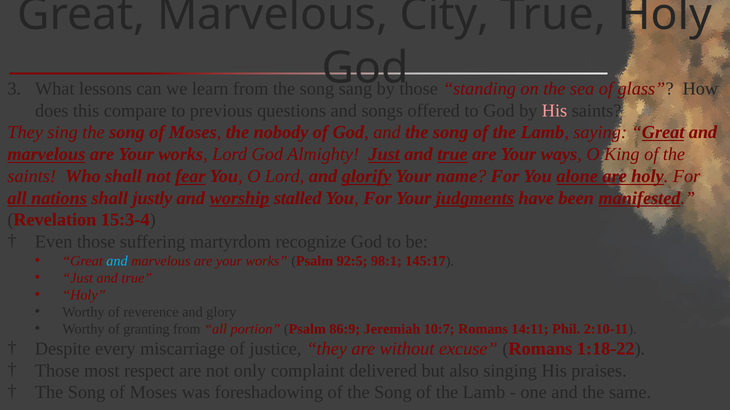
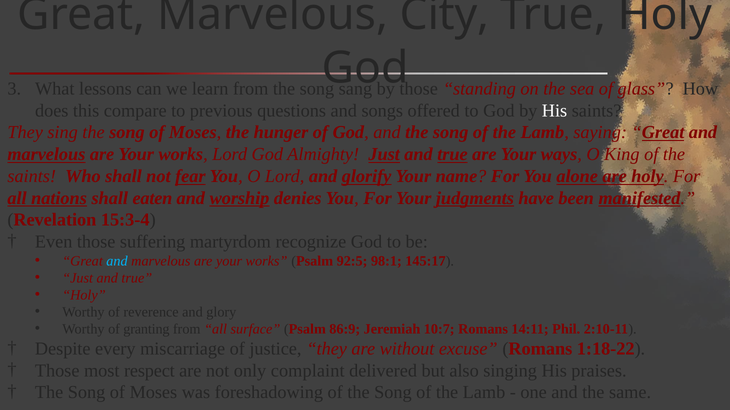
His at (555, 111) colour: pink -> white
nobody: nobody -> hunger
justly: justly -> eaten
stalled: stalled -> denies
portion: portion -> surface
